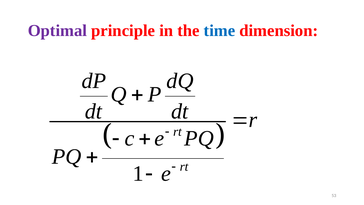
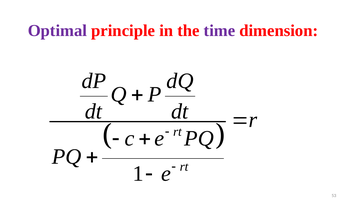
time colour: blue -> purple
